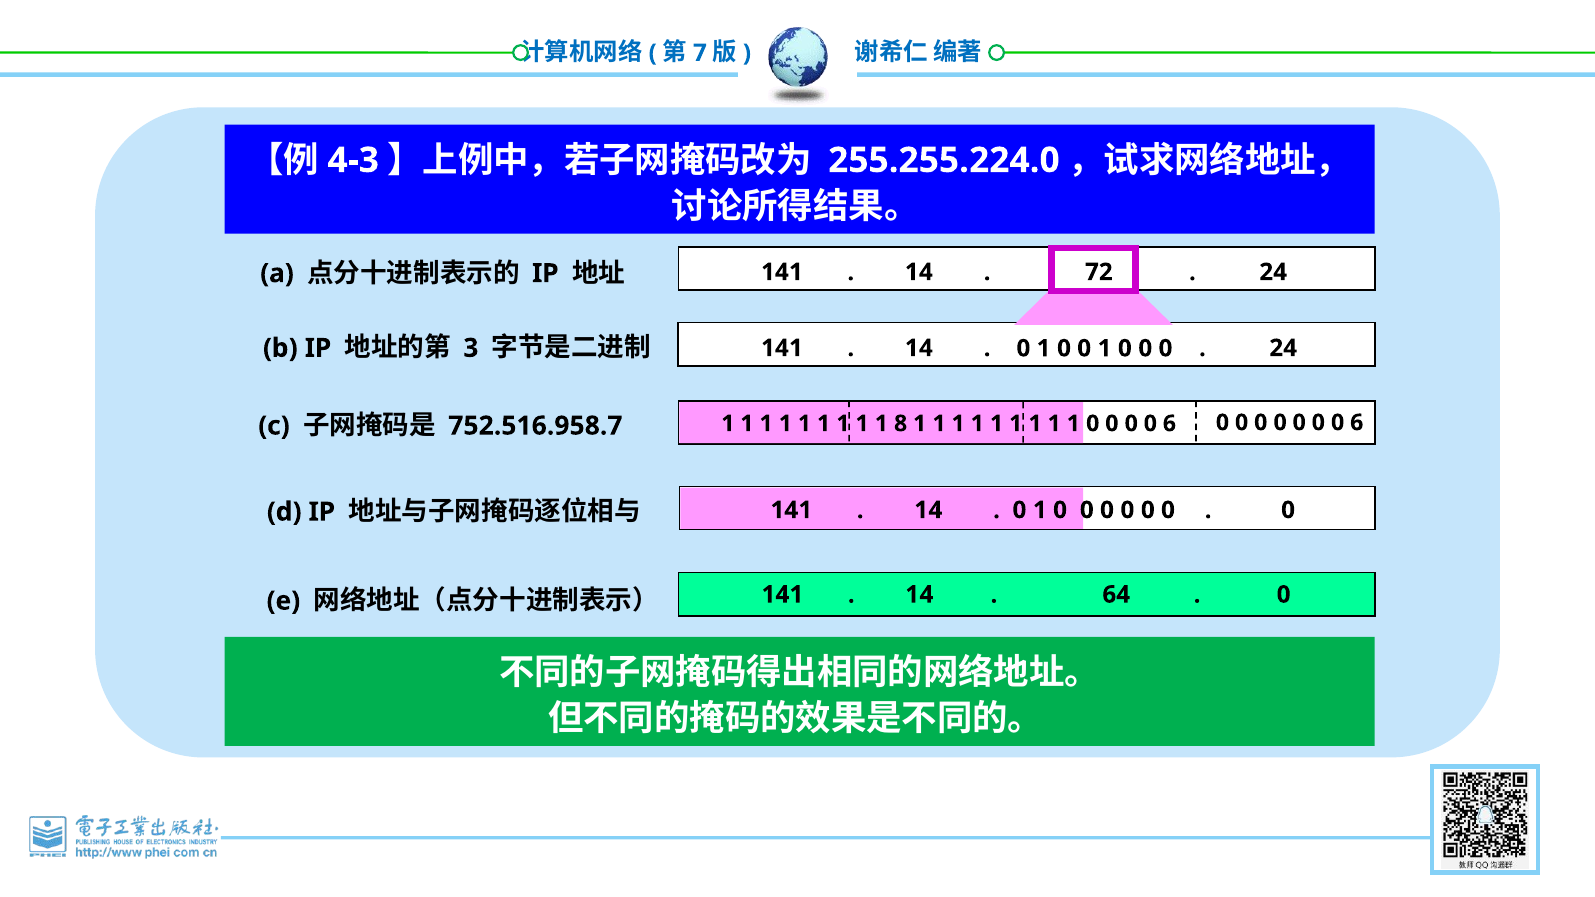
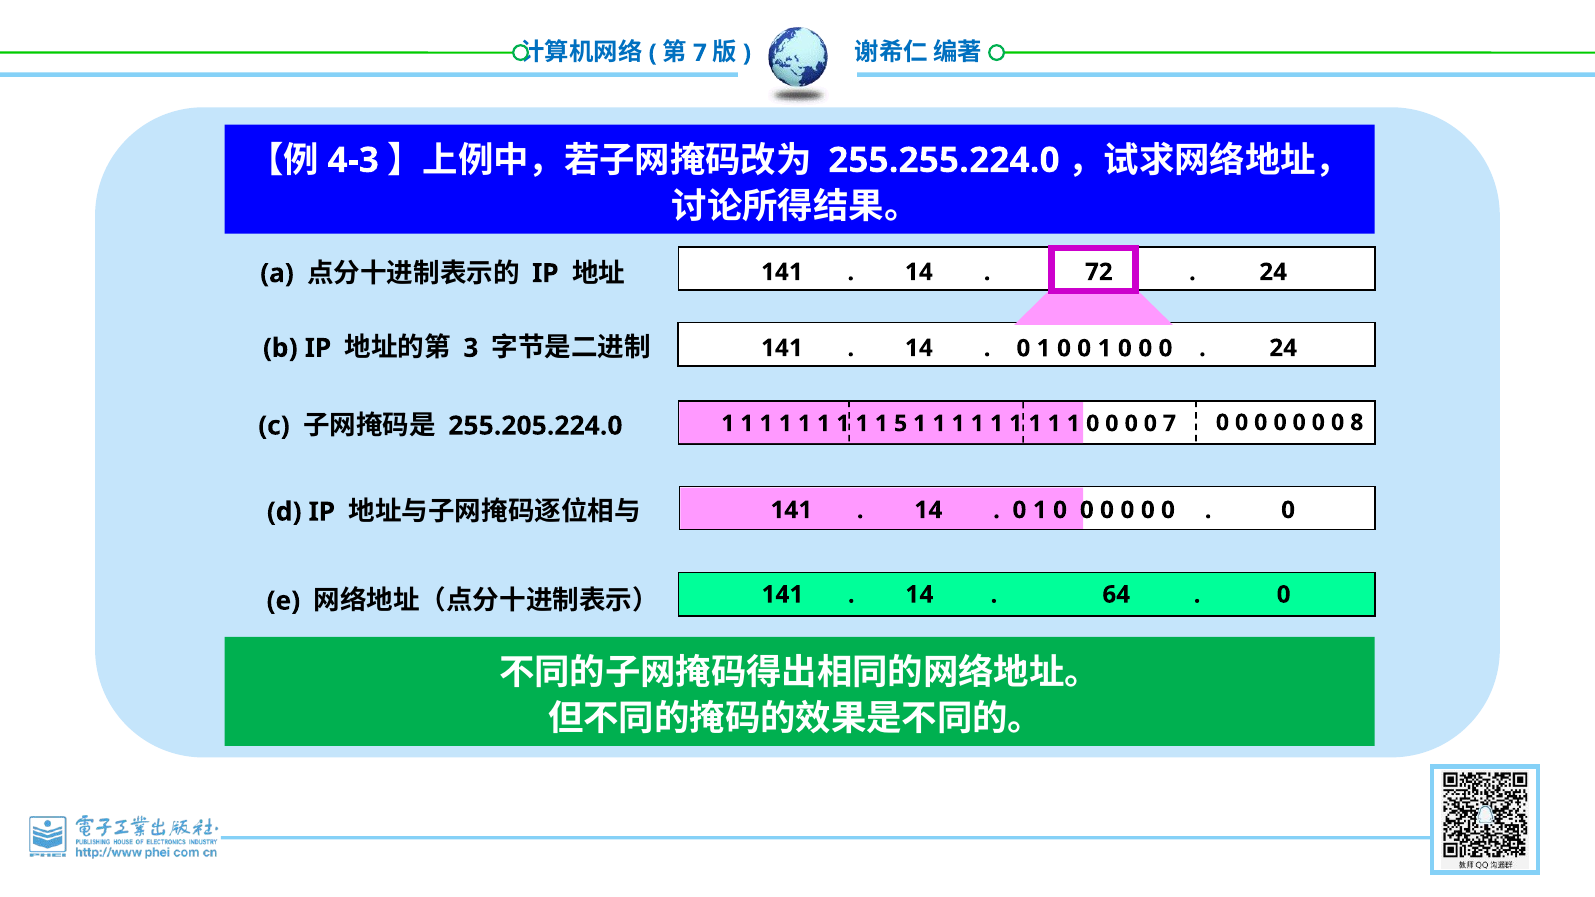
8: 8 -> 5
6 at (1169, 424): 6 -> 7
752.516.958.7: 752.516.958.7 -> 255.205.224.0
6 at (1357, 423): 6 -> 8
